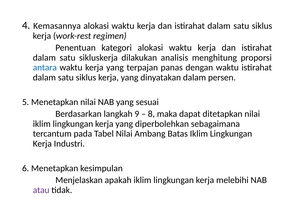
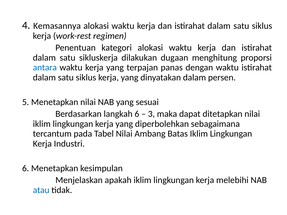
analisis: analisis -> dugaan
langkah 9: 9 -> 6
8: 8 -> 3
atau colour: purple -> blue
